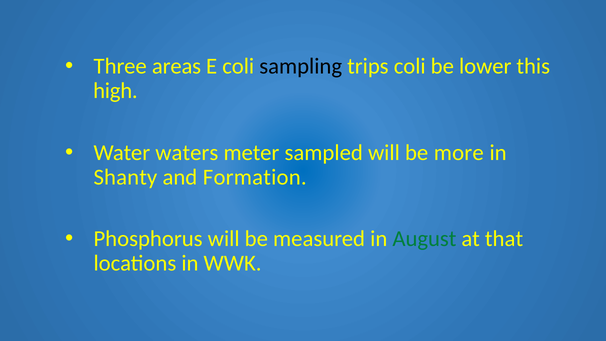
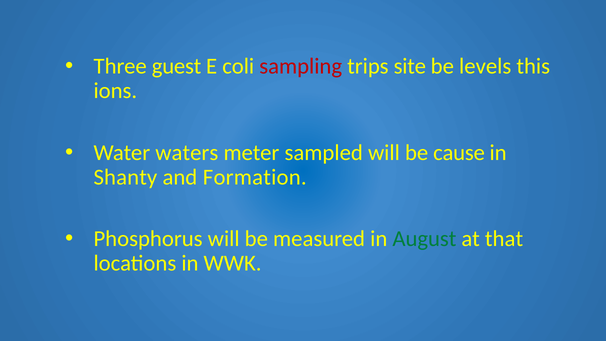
areas: areas -> guest
sampling colour: black -> red
trips coli: coli -> site
lower: lower -> levels
high: high -> ions
more: more -> cause
